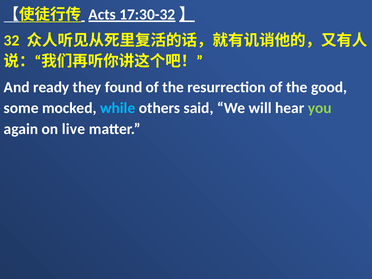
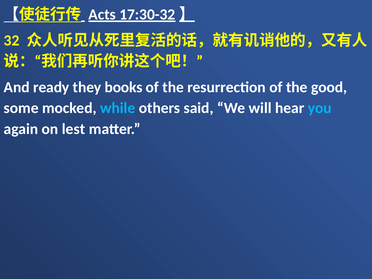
found: found -> books
you colour: light green -> light blue
live: live -> lest
